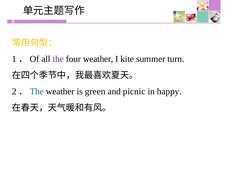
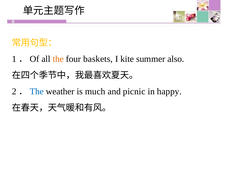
the at (58, 59) colour: purple -> orange
four weather: weather -> baskets
turn: turn -> also
green: green -> much
